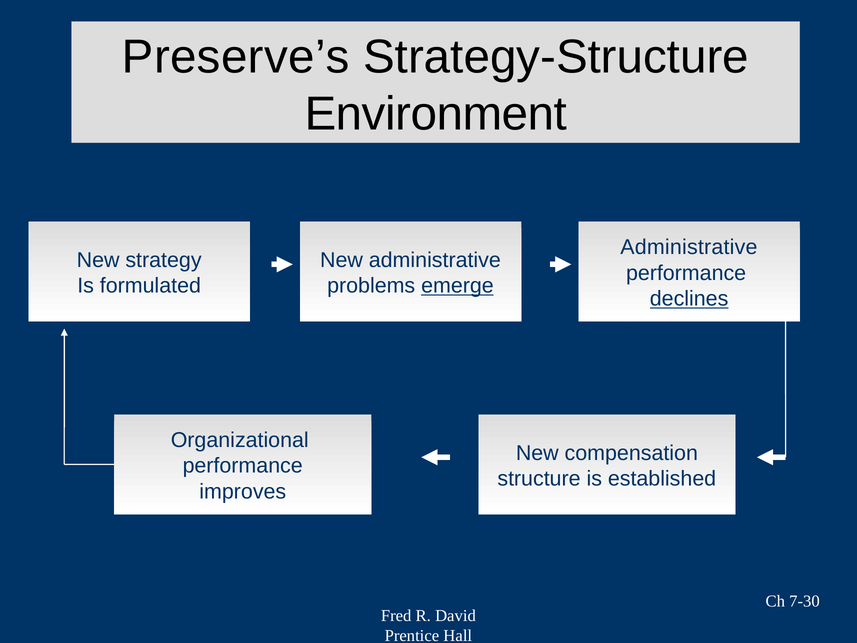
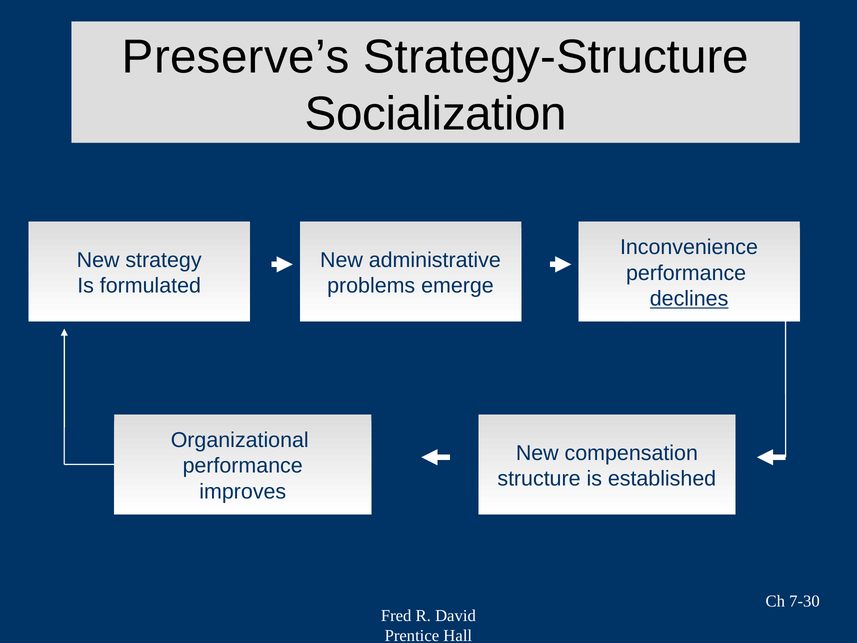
Environment: Environment -> Socialization
Administrative at (689, 247): Administrative -> Inconvenience
emerge underline: present -> none
